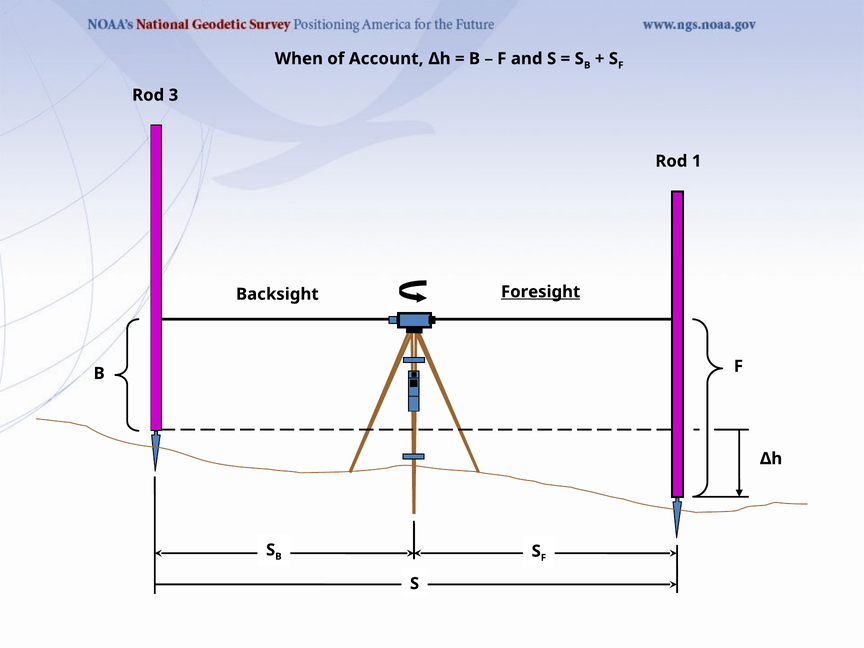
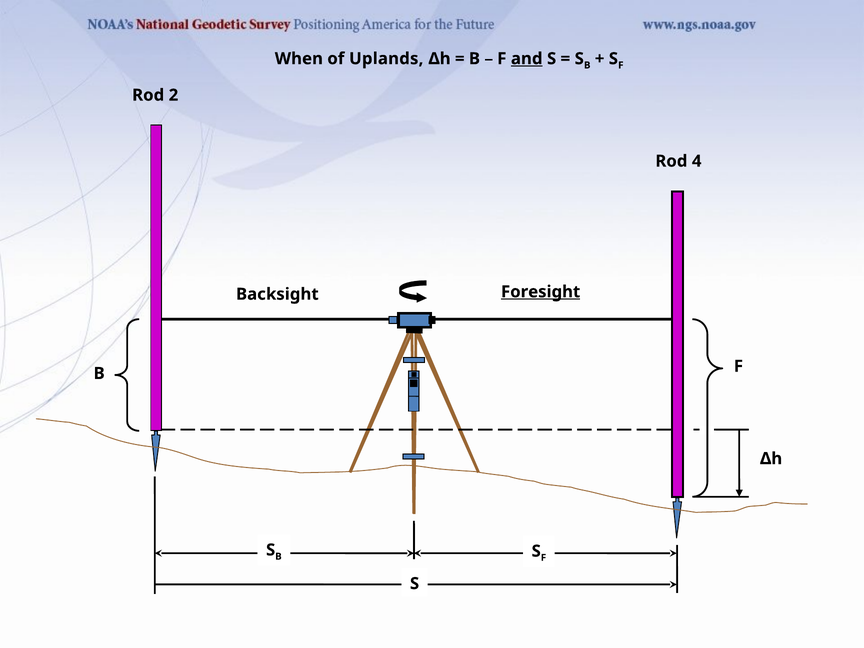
Account: Account -> Uplands
and underline: none -> present
3: 3 -> 2
1: 1 -> 4
